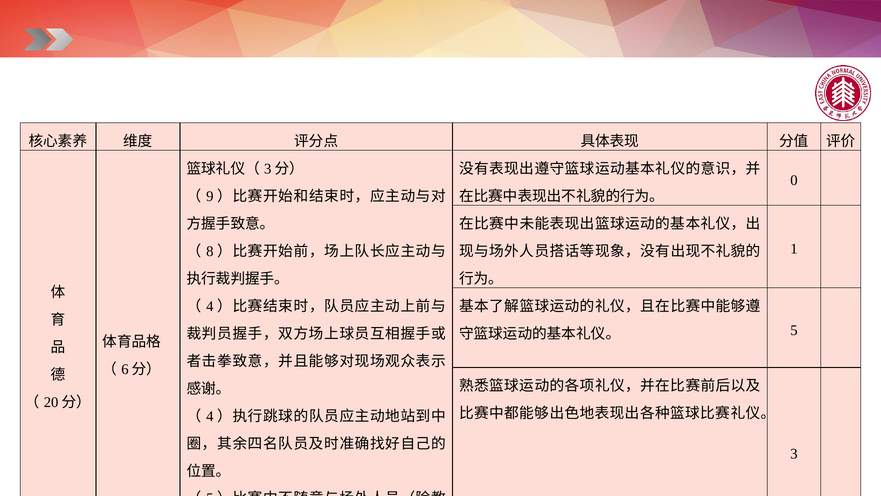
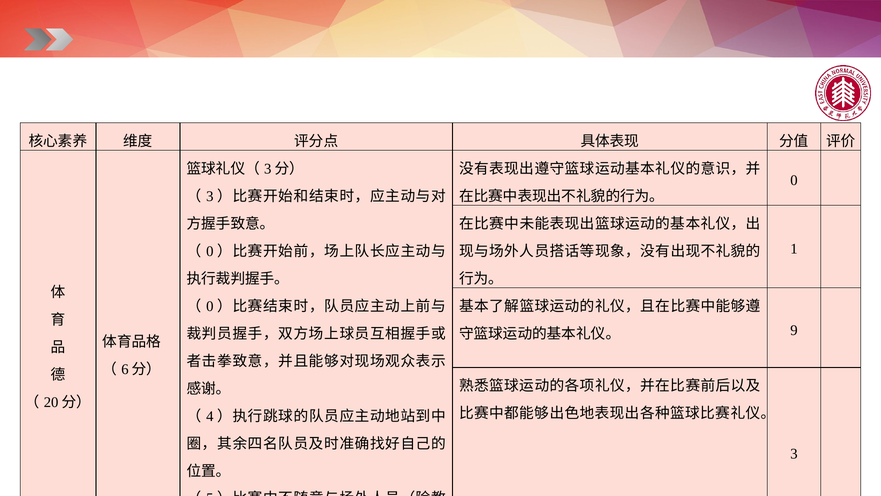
9 at (210, 196): 9 -> 3
8 at (210, 251): 8 -> 0
4 at (210, 306): 4 -> 0
5 at (794, 330): 5 -> 9
